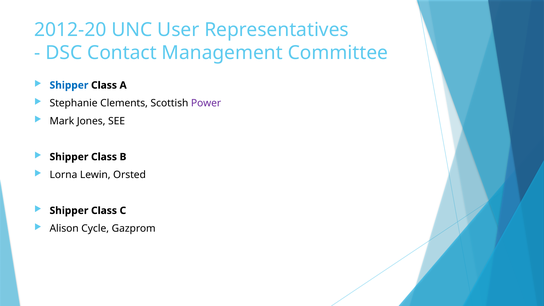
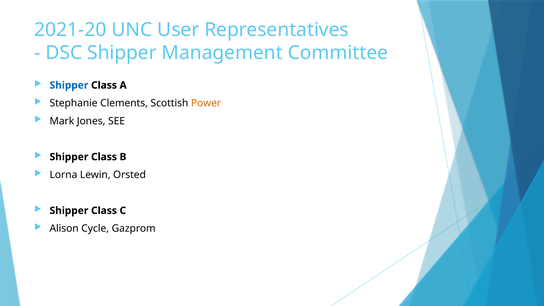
2012-20: 2012-20 -> 2021-20
DSC Contact: Contact -> Shipper
Power colour: purple -> orange
